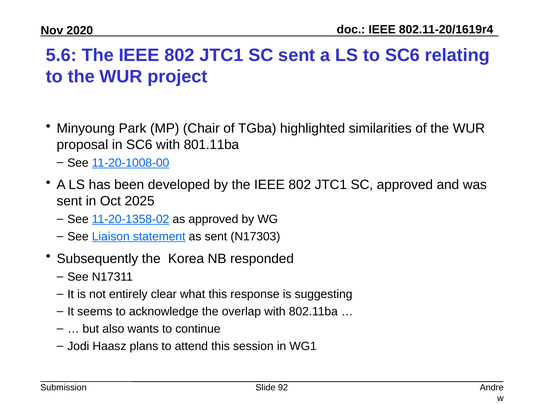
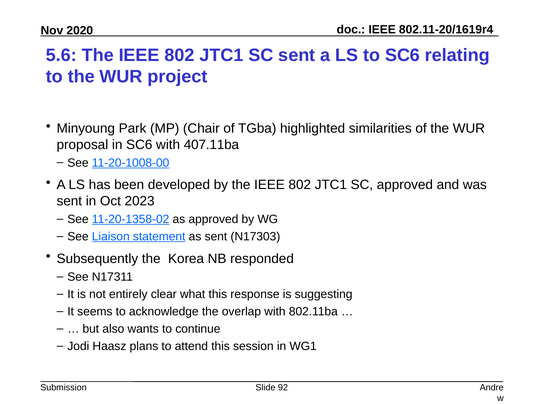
801.11ba: 801.11ba -> 407.11ba
2025: 2025 -> 2023
